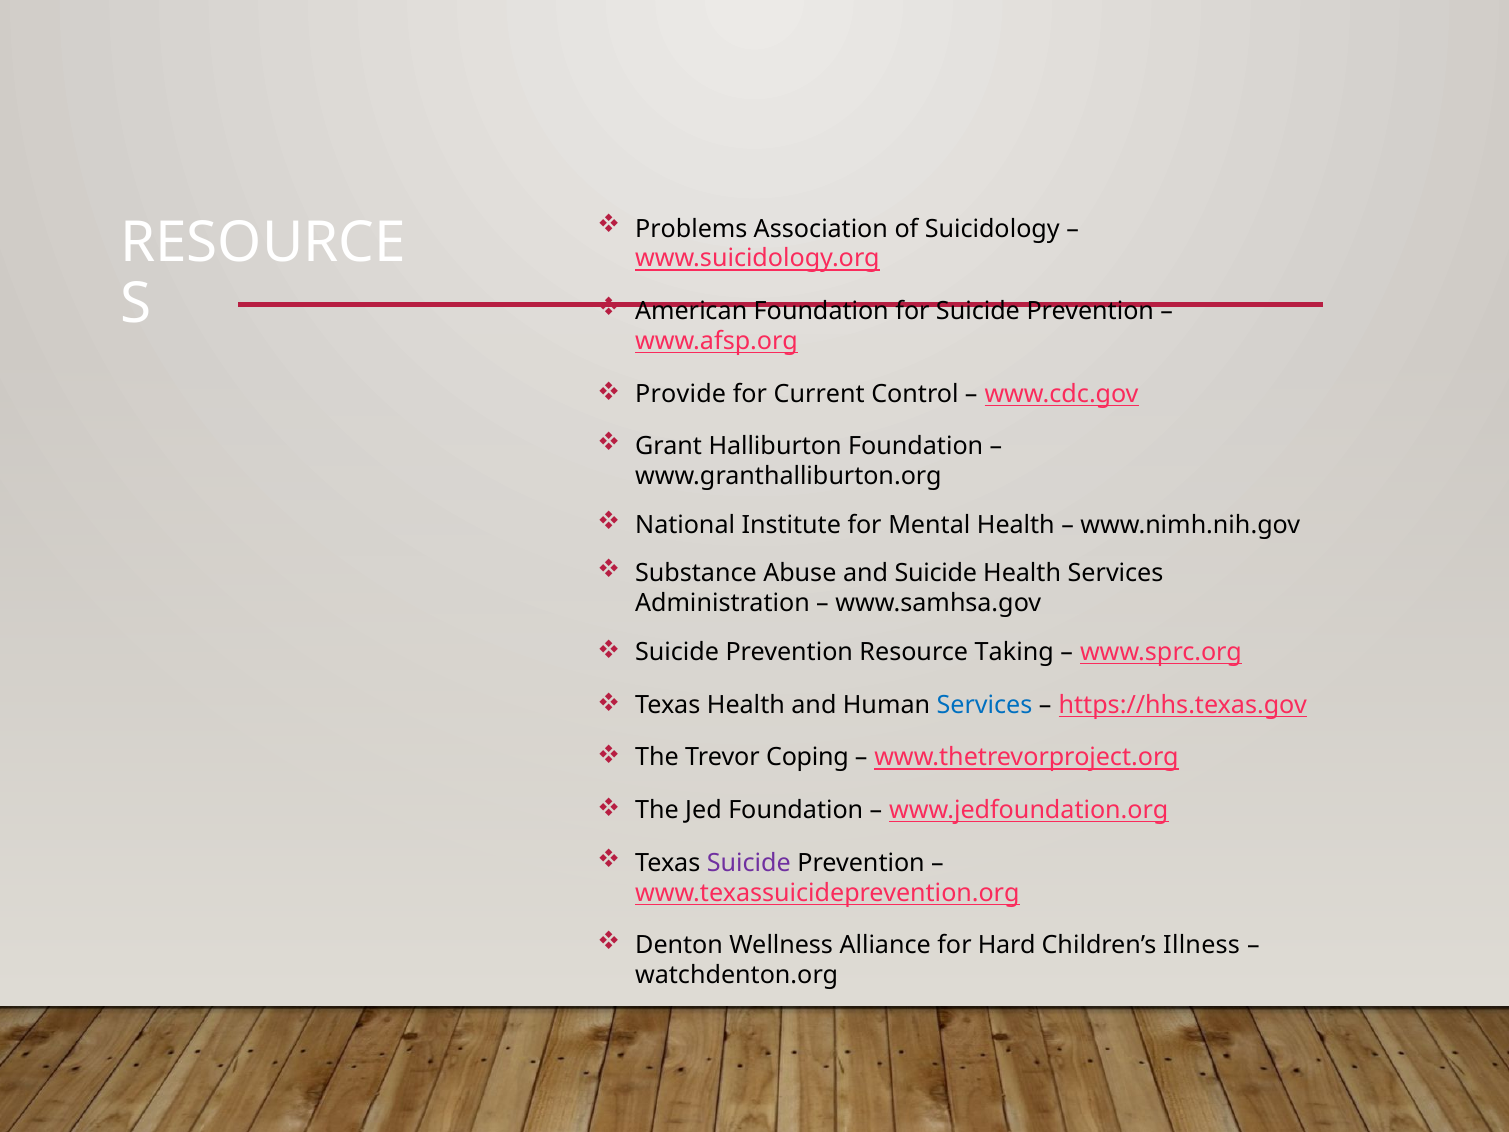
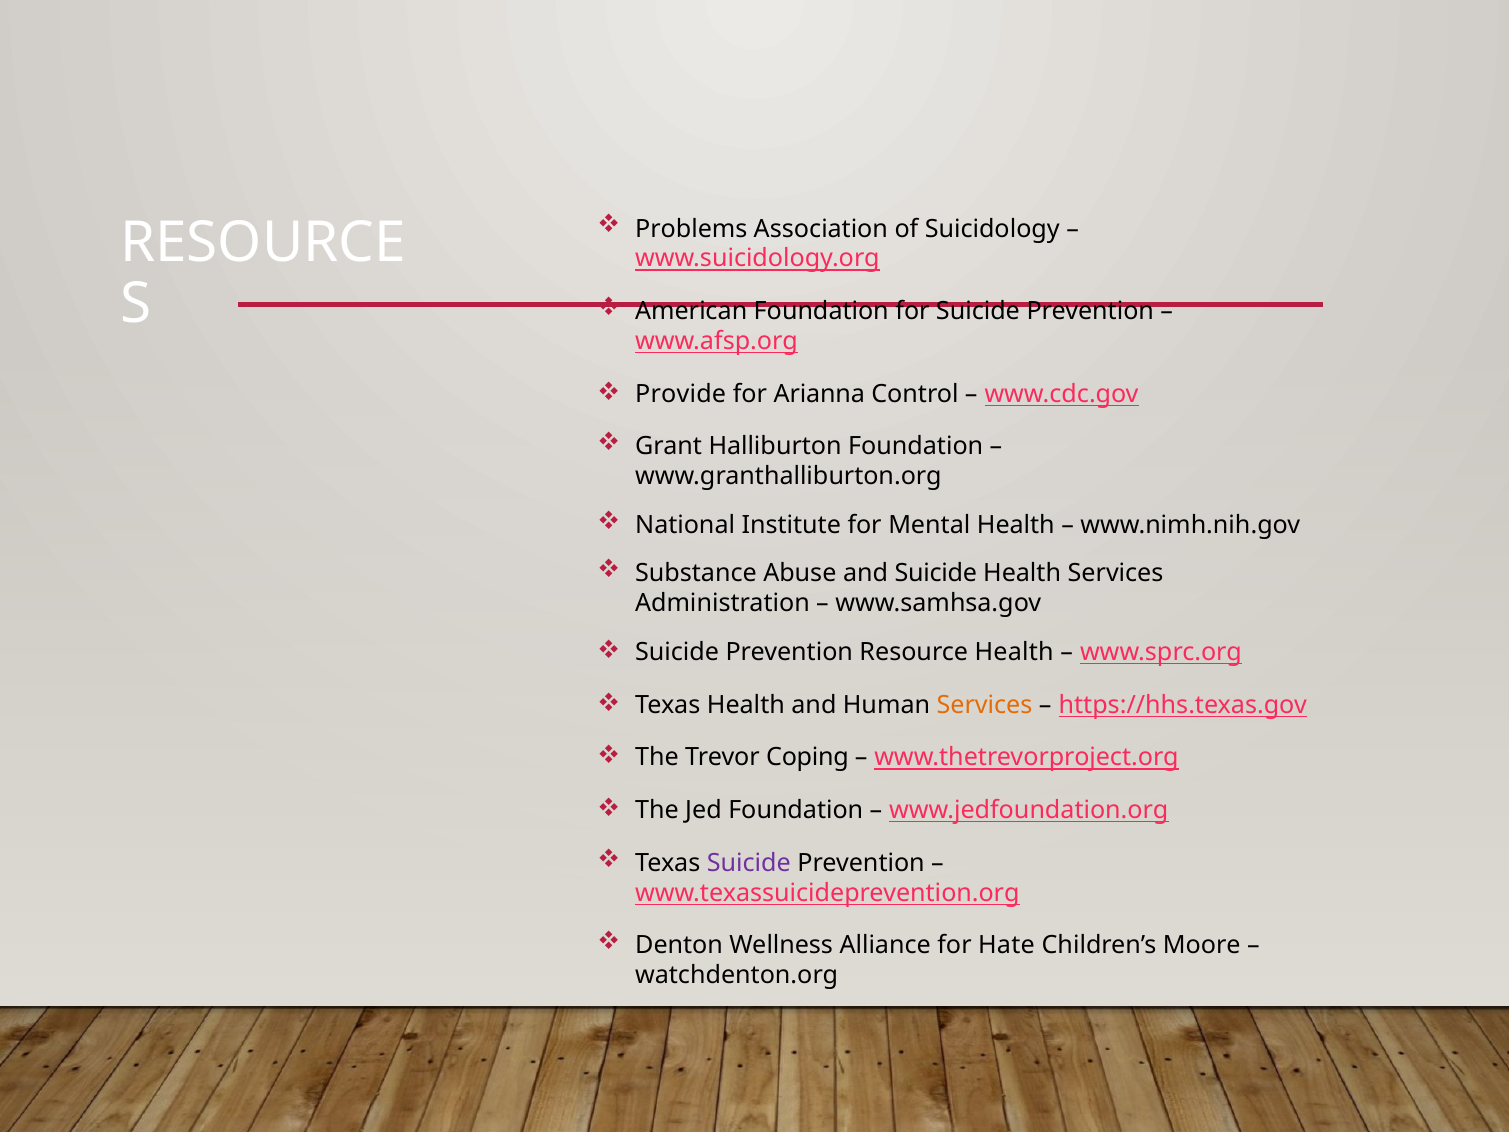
Current: Current -> Arianna
Resource Taking: Taking -> Health
Services at (984, 705) colour: blue -> orange
Hard: Hard -> Hate
Illness: Illness -> Moore
